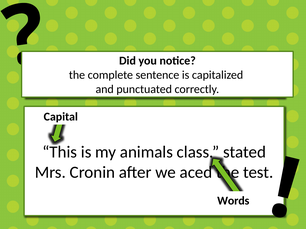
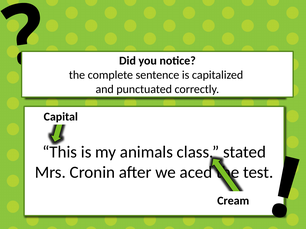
Words: Words -> Cream
